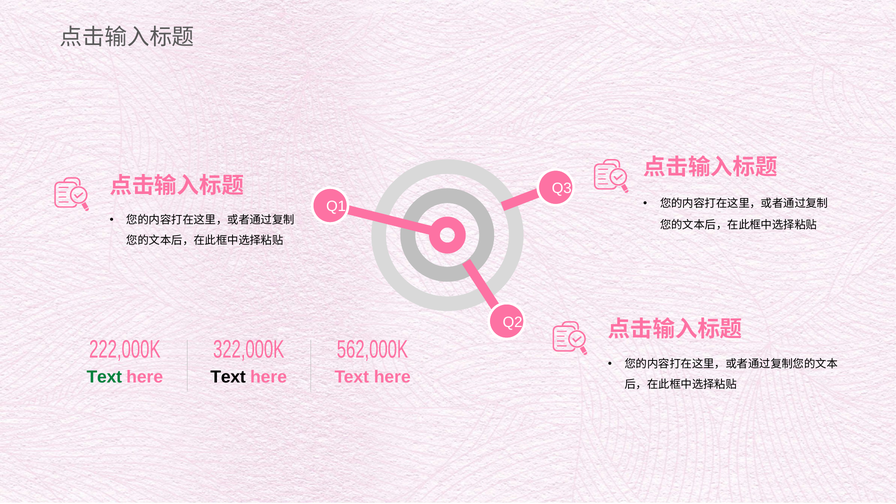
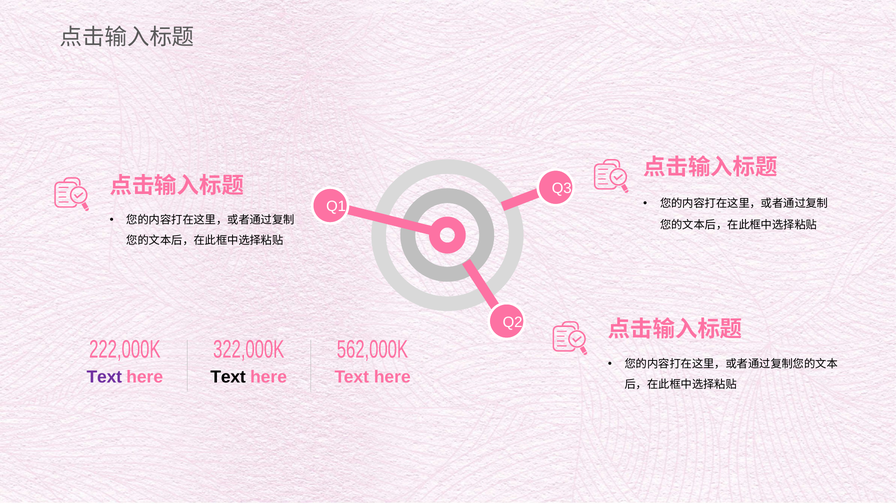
Text at (104, 377) colour: green -> purple
